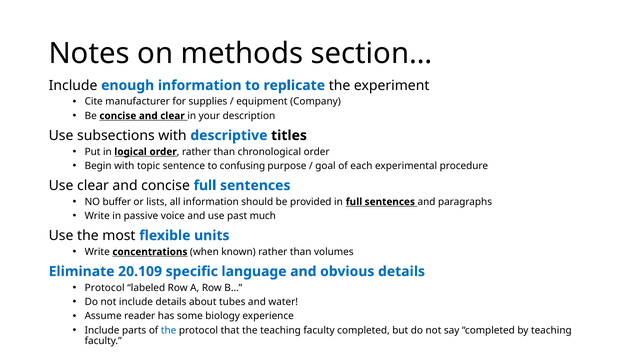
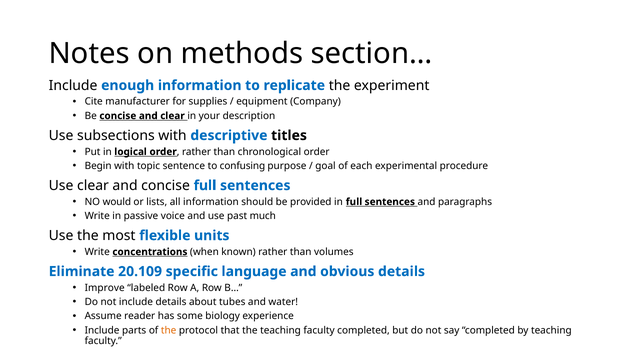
buffer: buffer -> would
Protocol at (105, 287): Protocol -> Improve
the at (169, 330) colour: blue -> orange
